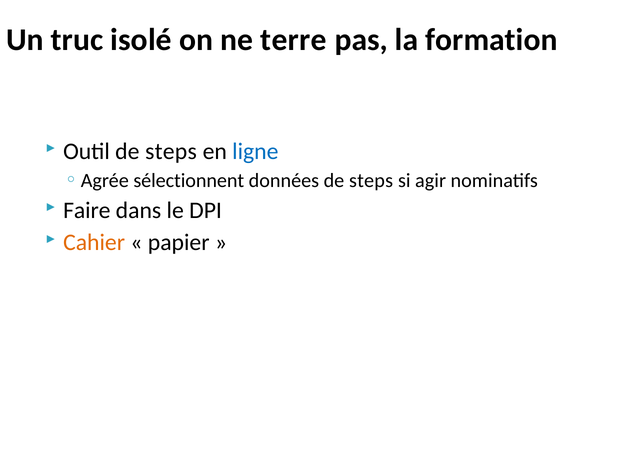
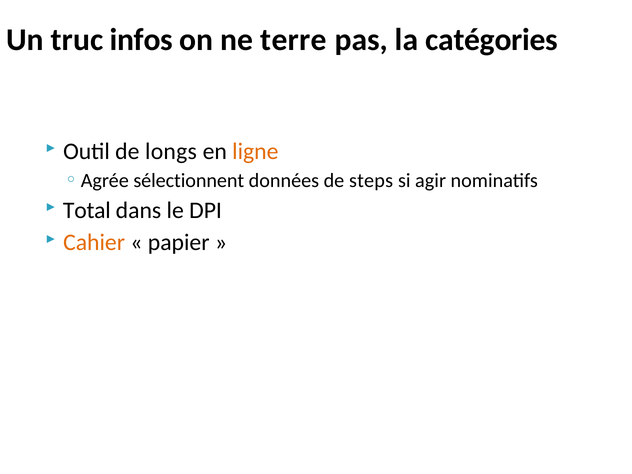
isolé: isolé -> infos
formation: formation -> catégories
Outil de steps: steps -> longs
ligne colour: blue -> orange
Faire: Faire -> Total
